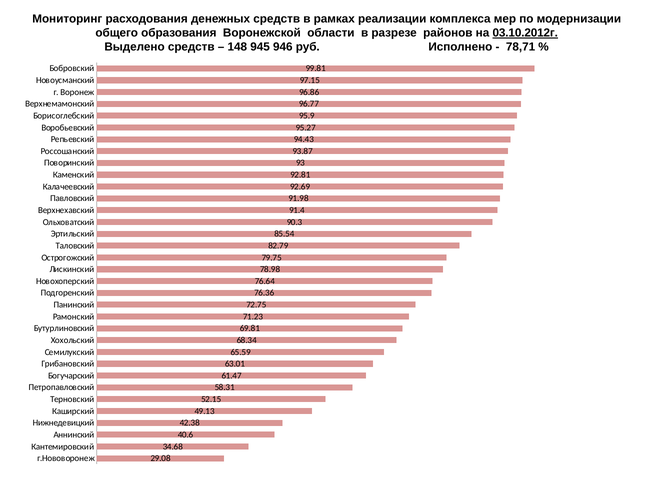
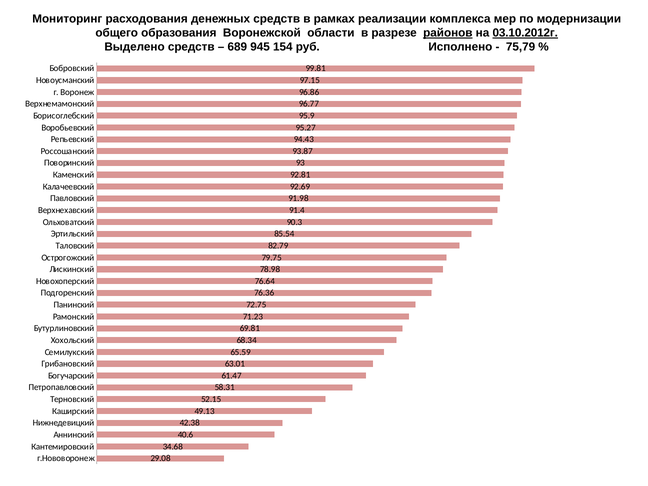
районов underline: none -> present
148: 148 -> 689
946: 946 -> 154
78,71: 78,71 -> 75,79
